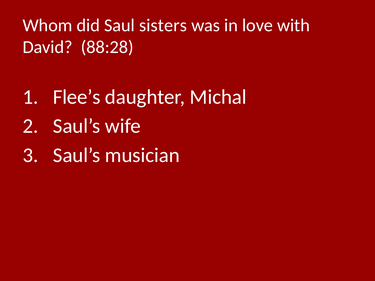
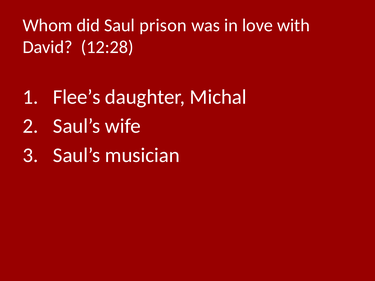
sisters: sisters -> prison
88:28: 88:28 -> 12:28
